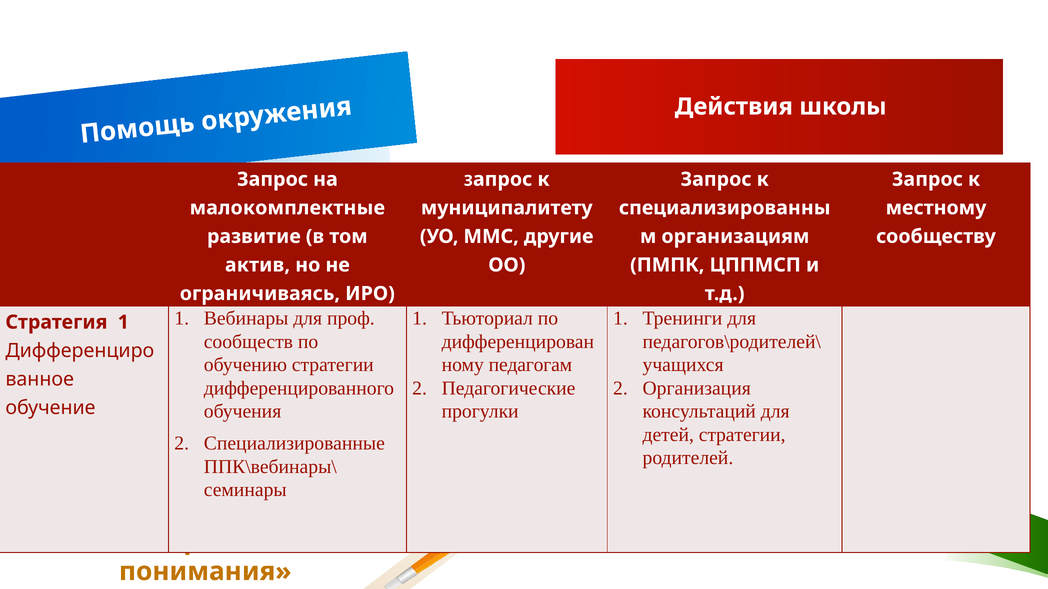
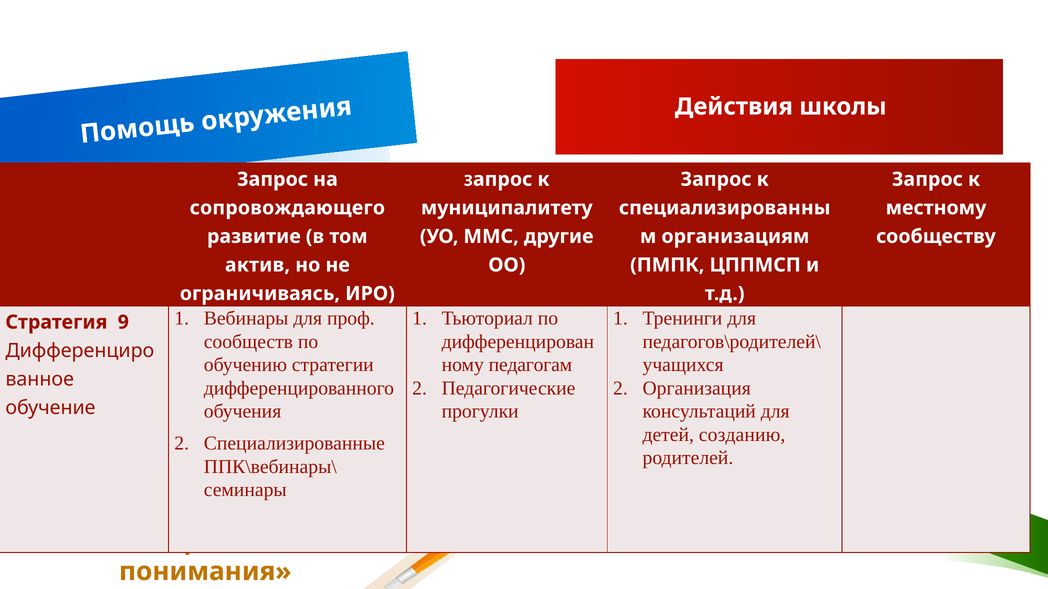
малокомплектные: малокомплектные -> сопровождающего
Стратегия 1: 1 -> 9
детей стратегии: стратегии -> созданию
